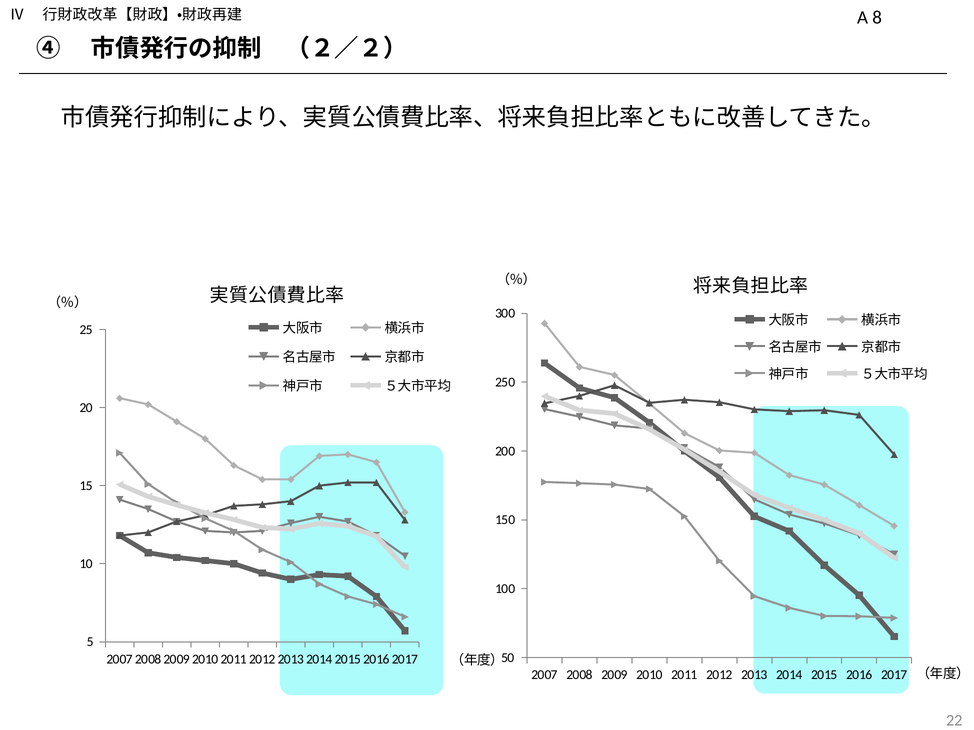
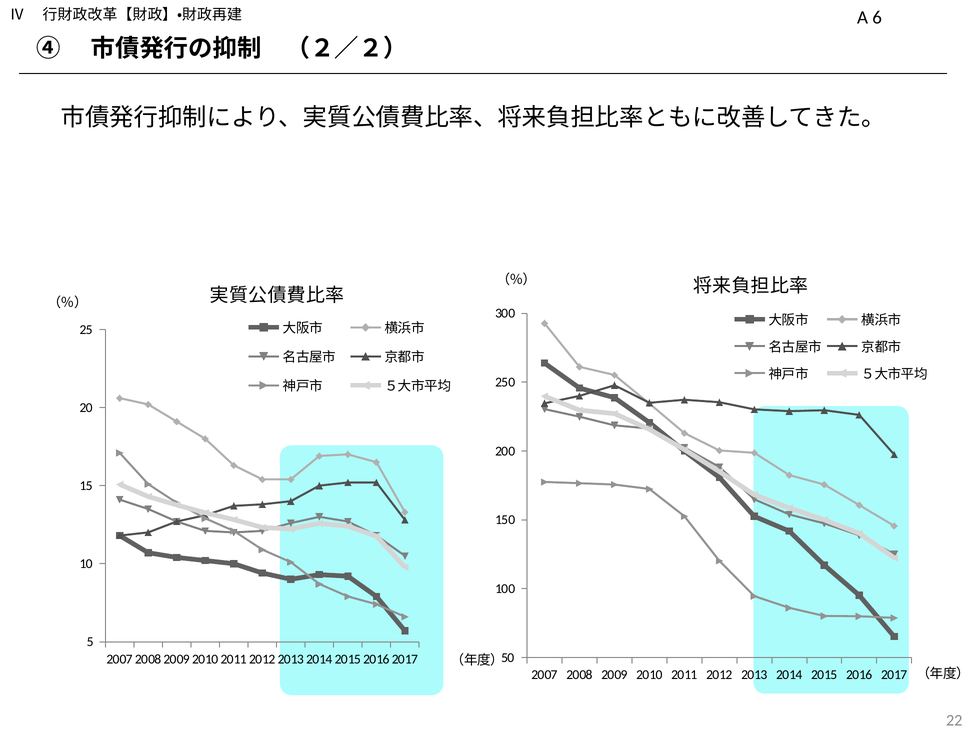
8: 8 -> 6
